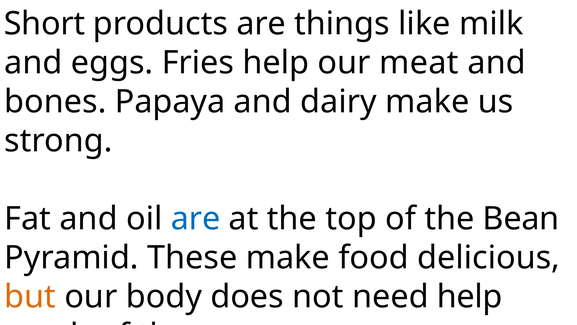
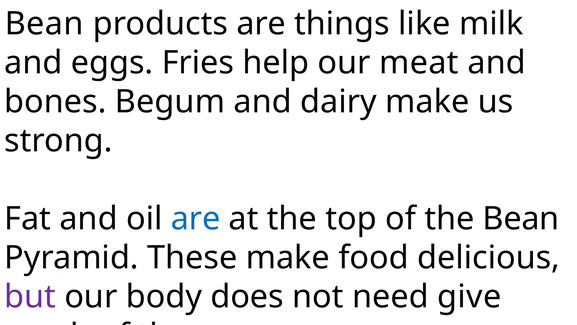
Short at (44, 24): Short -> Bean
Papaya: Papaya -> Begum
but colour: orange -> purple
need help: help -> give
